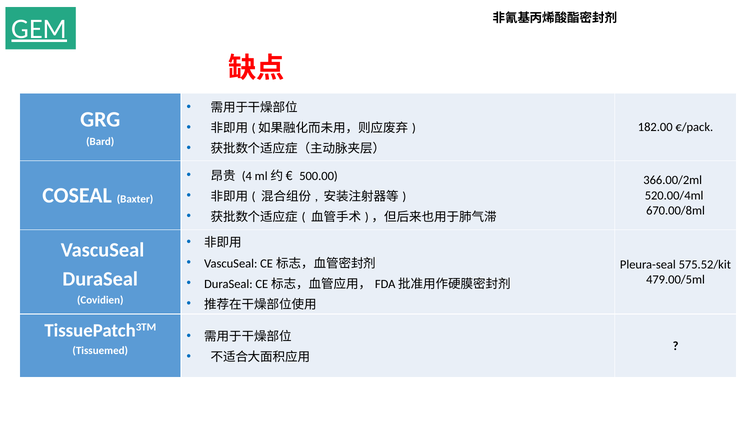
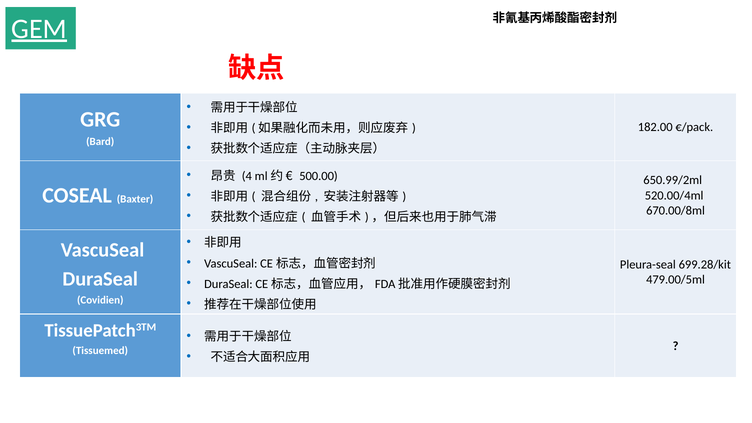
366.00/2ml: 366.00/2ml -> 650.99/2ml
575.52/kit: 575.52/kit -> 699.28/kit
